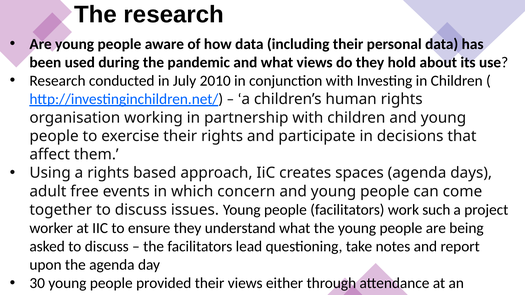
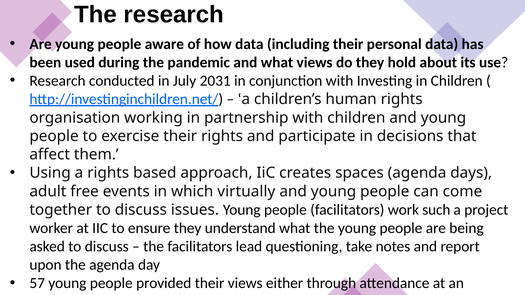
2010: 2010 -> 2031
concern: concern -> virtually
30: 30 -> 57
